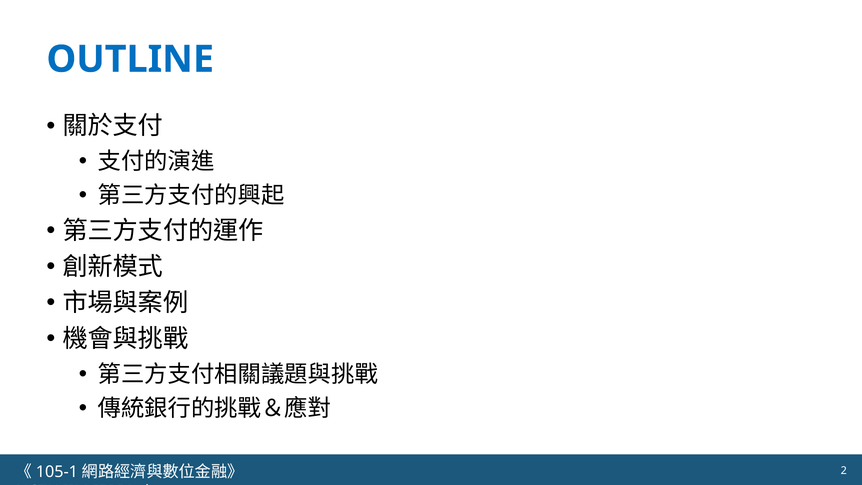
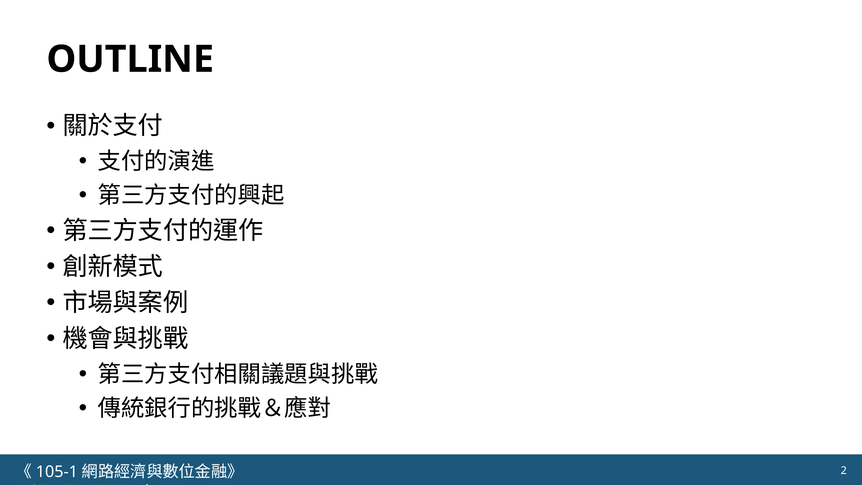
OUTLINE colour: blue -> black
